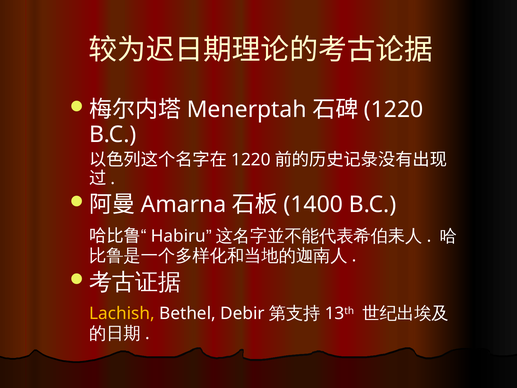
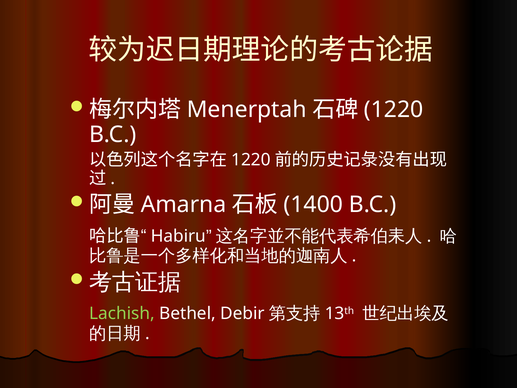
Lachish colour: yellow -> light green
